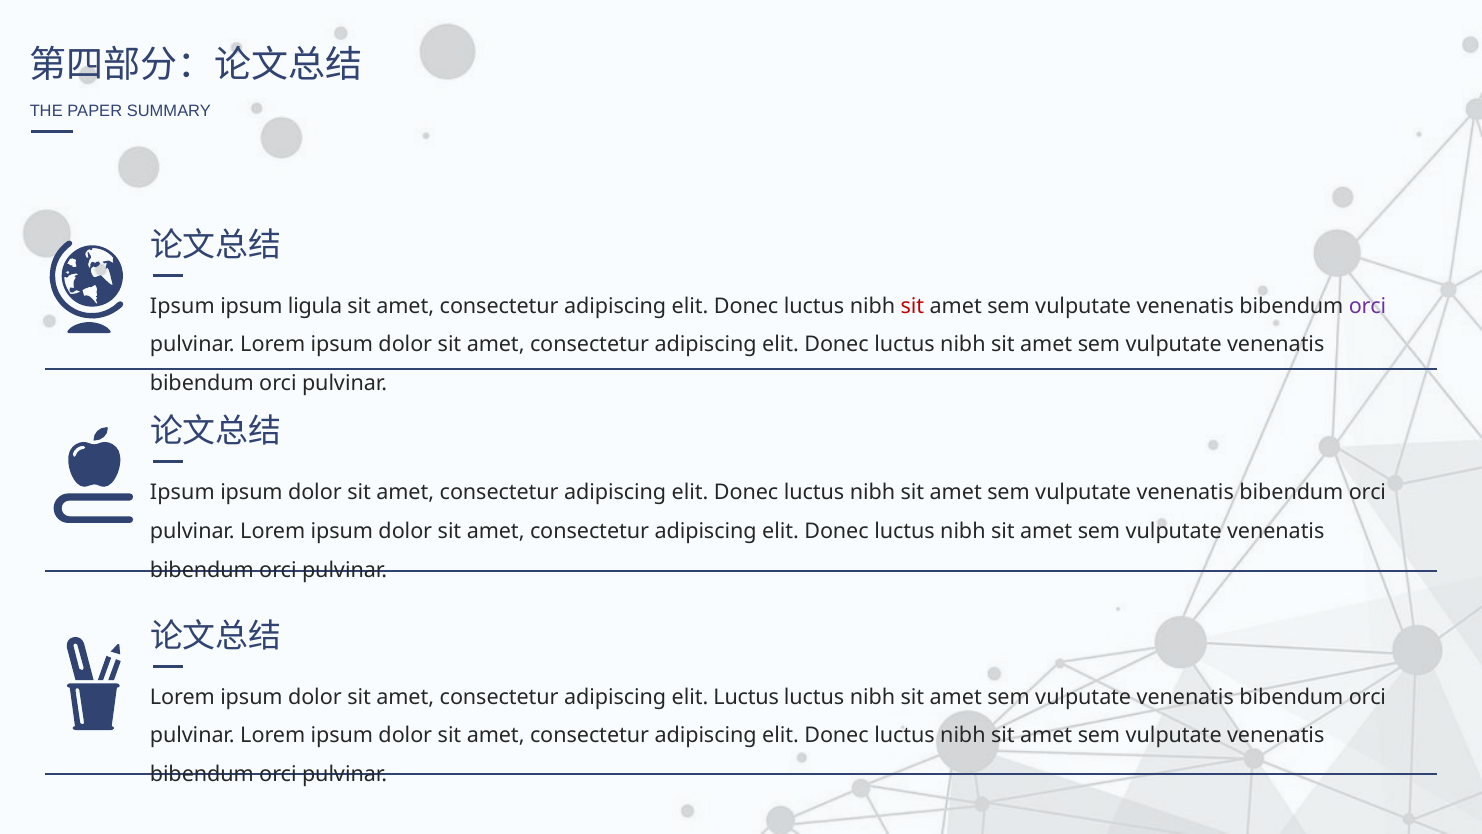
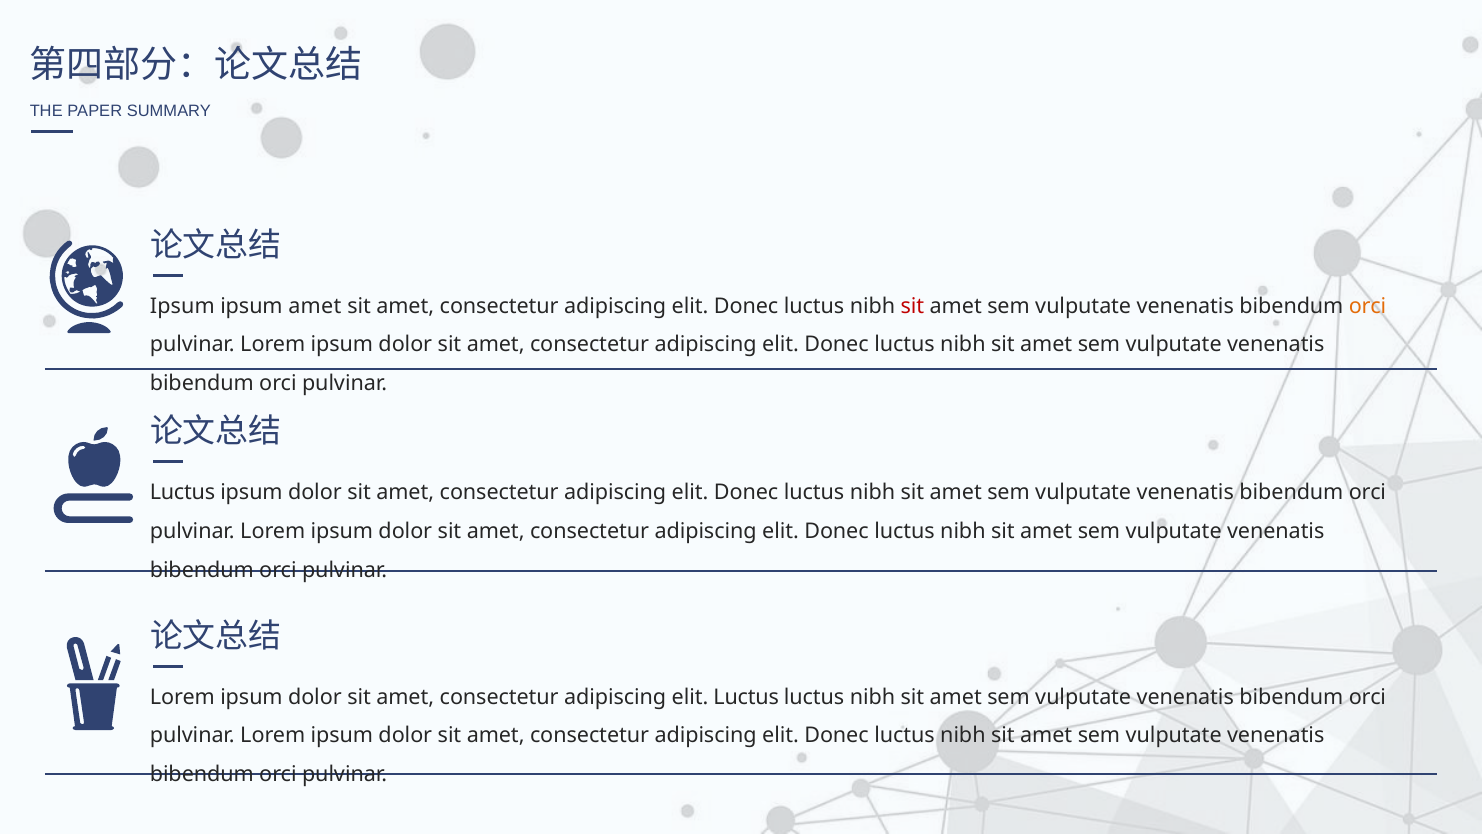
ipsum ligula: ligula -> amet
orci at (1368, 306) colour: purple -> orange
Ipsum at (182, 492): Ipsum -> Luctus
